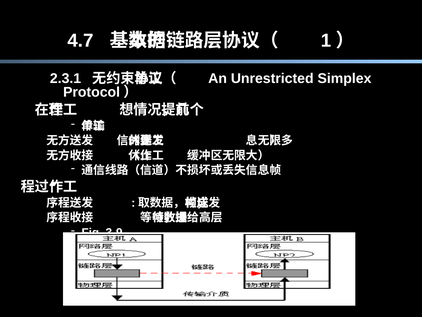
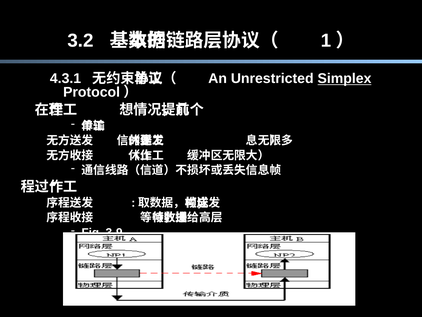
4.7: 4.7 -> 3.2
2.3.1: 2.3.1 -> 4.3.1
Simplex underline: none -> present
